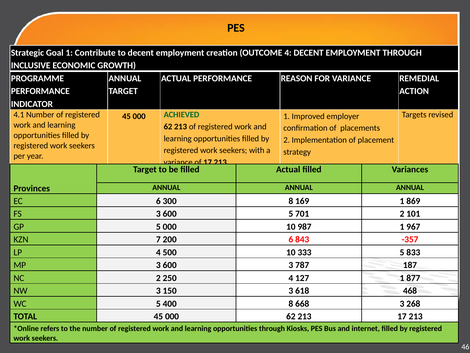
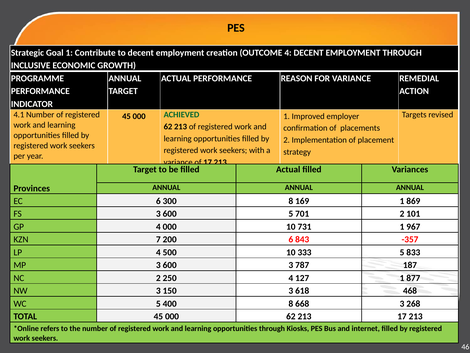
GP 5: 5 -> 4
987: 987 -> 731
